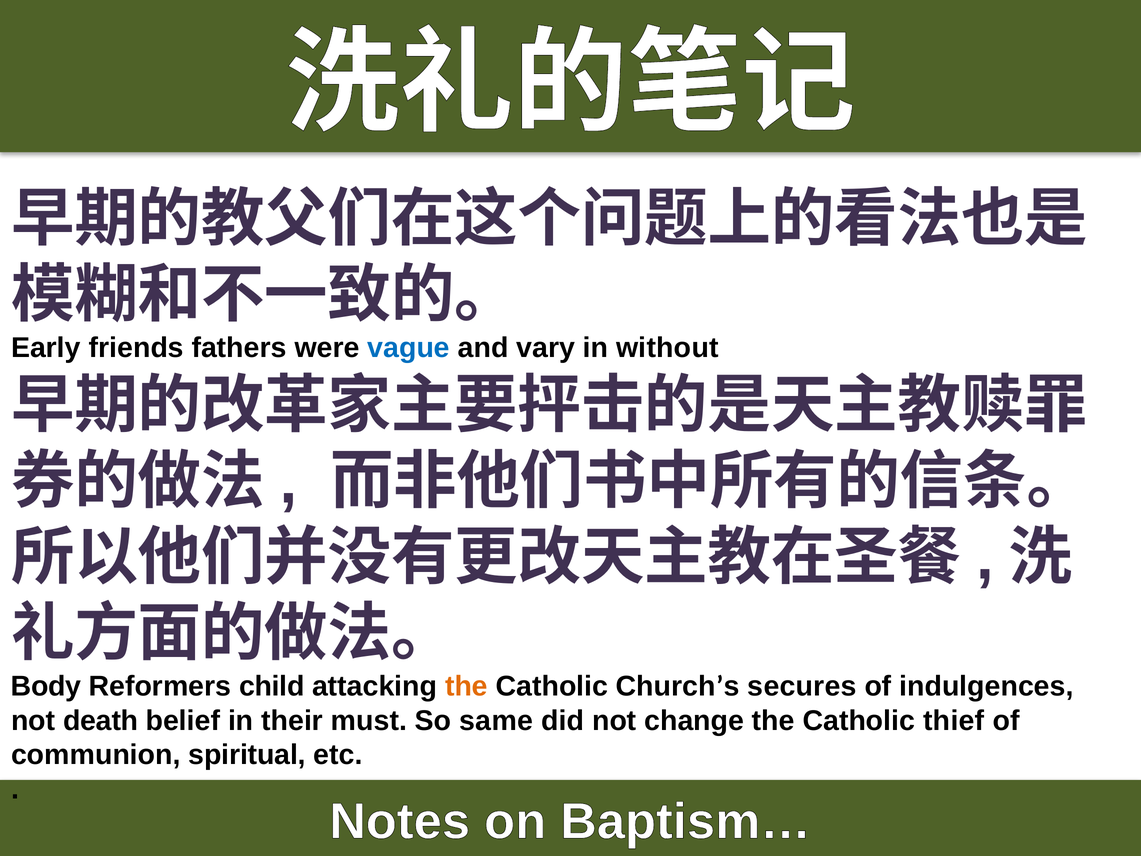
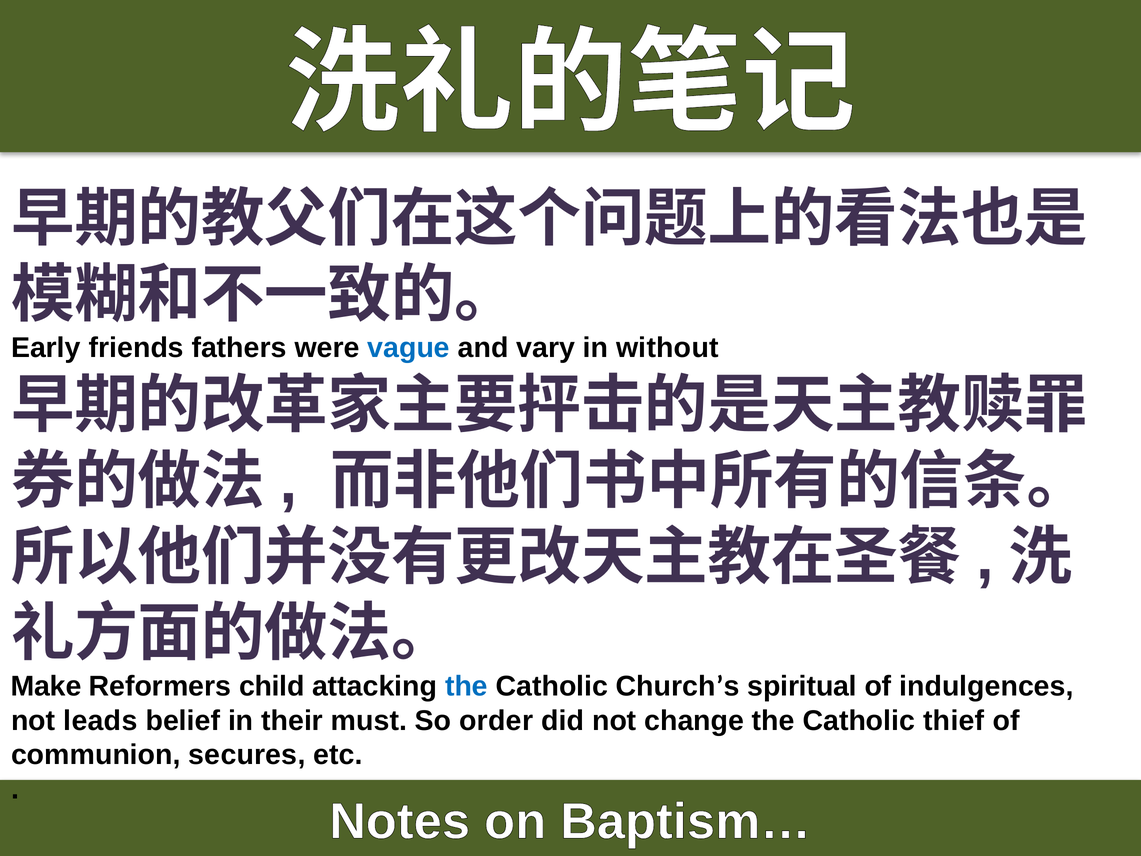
Body: Body -> Make
the at (466, 686) colour: orange -> blue
secures: secures -> spiritual
death: death -> leads
same: same -> order
spiritual: spiritual -> secures
